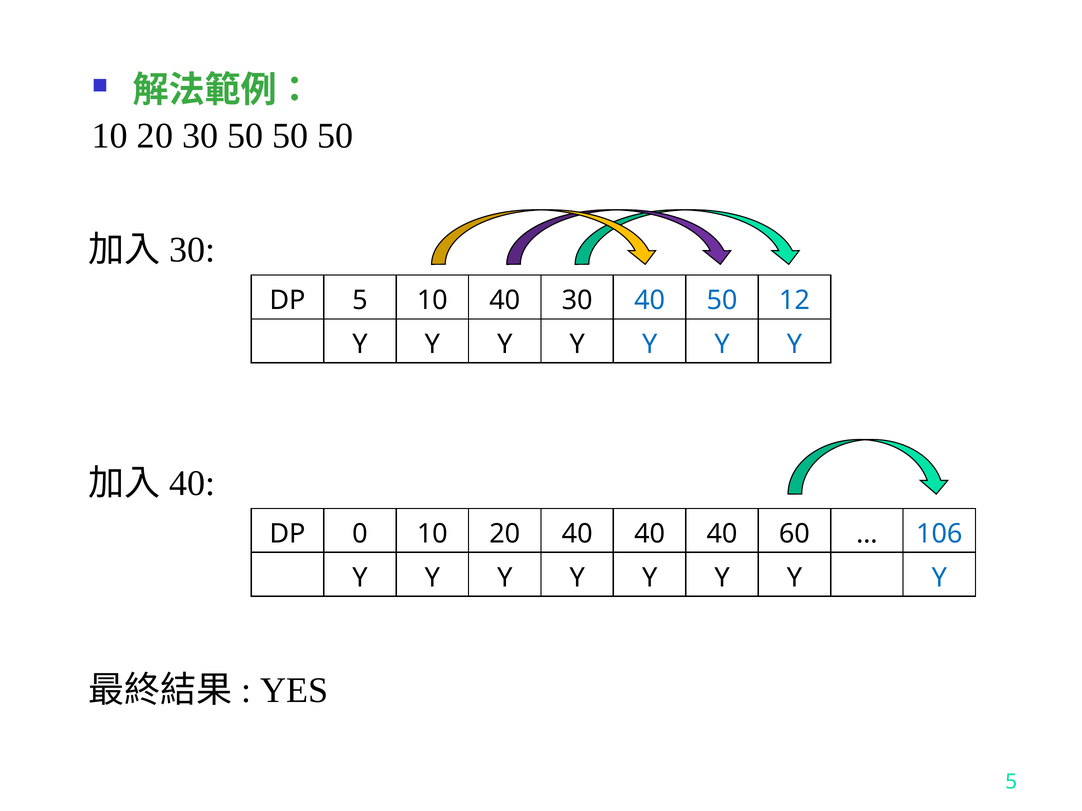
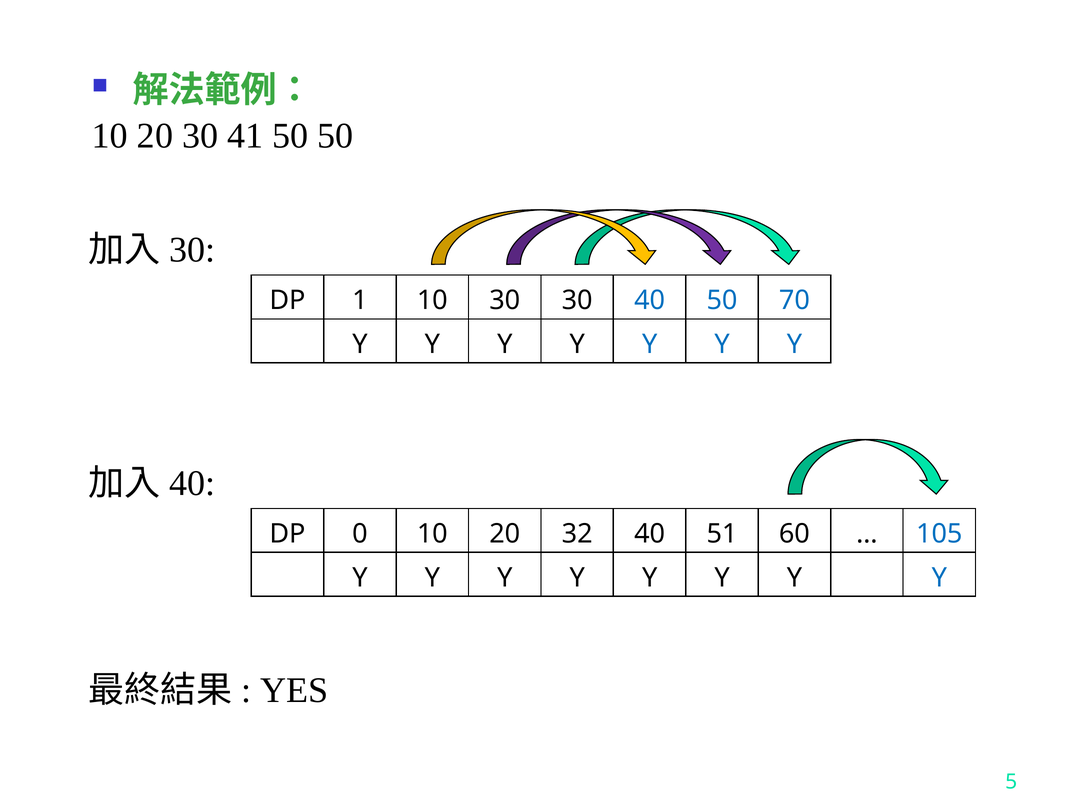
30 50: 50 -> 41
DP 5: 5 -> 1
10 40: 40 -> 30
12: 12 -> 70
20 40: 40 -> 32
40 at (722, 534): 40 -> 51
106: 106 -> 105
